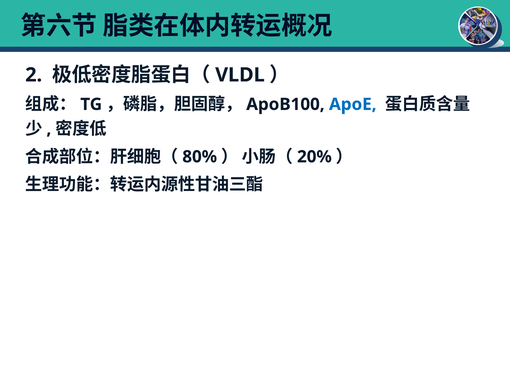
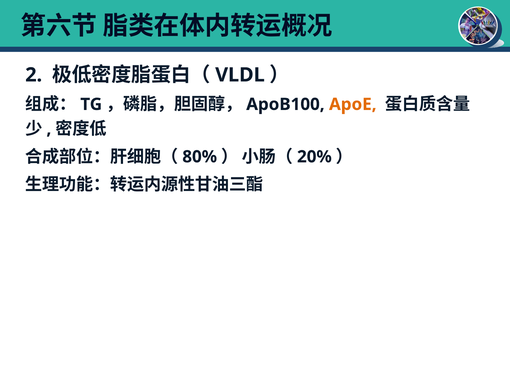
ApoE colour: blue -> orange
